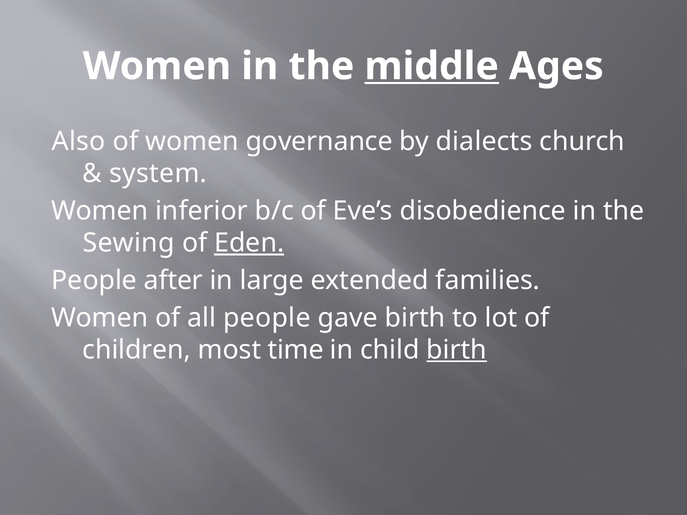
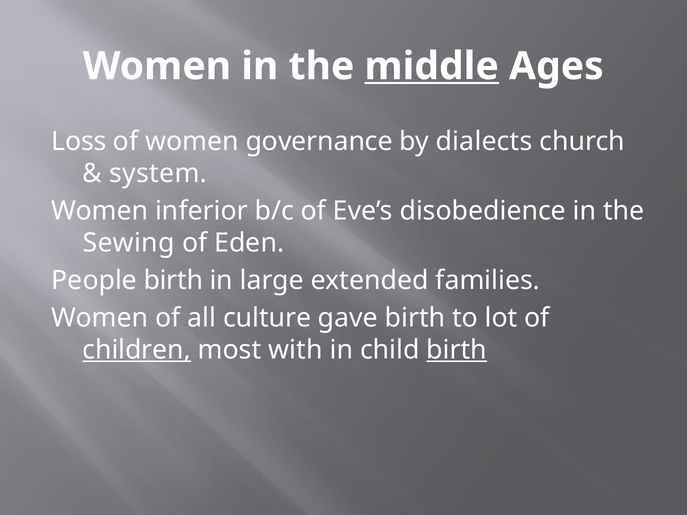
Also: Also -> Loss
Eden underline: present -> none
People after: after -> birth
all people: people -> culture
children underline: none -> present
time: time -> with
